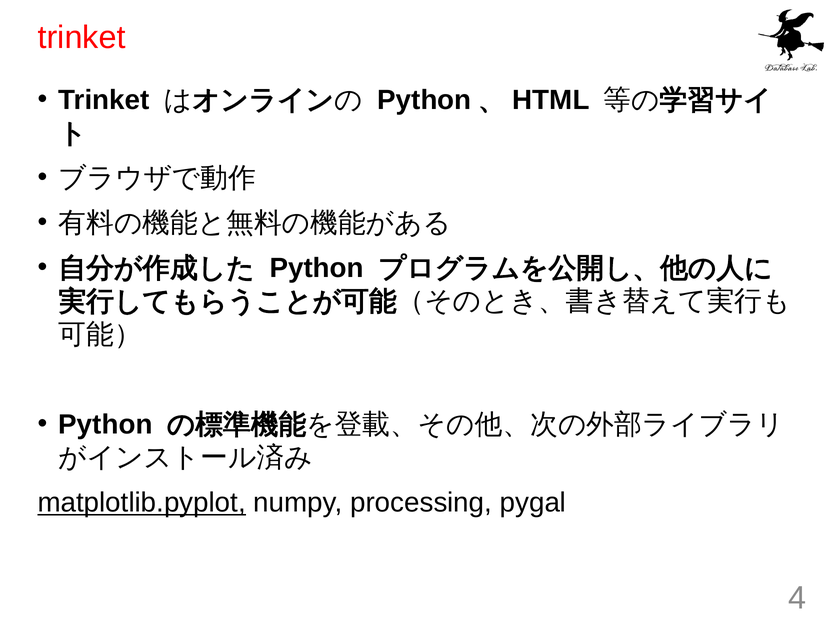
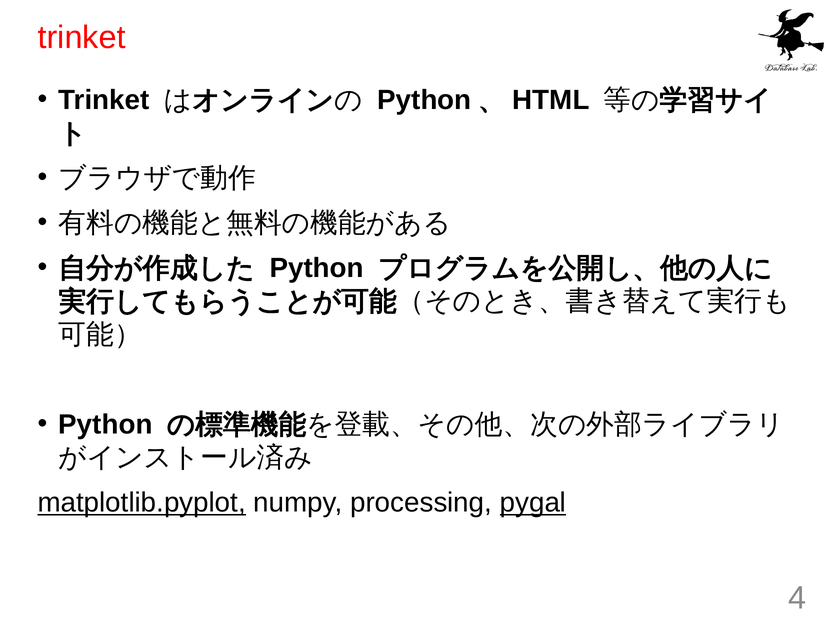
pygal underline: none -> present
